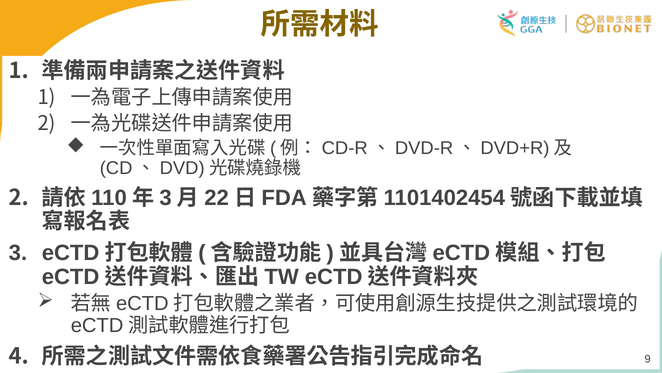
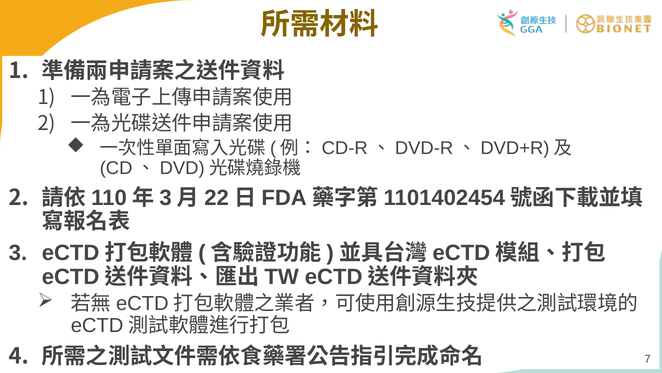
9: 9 -> 7
